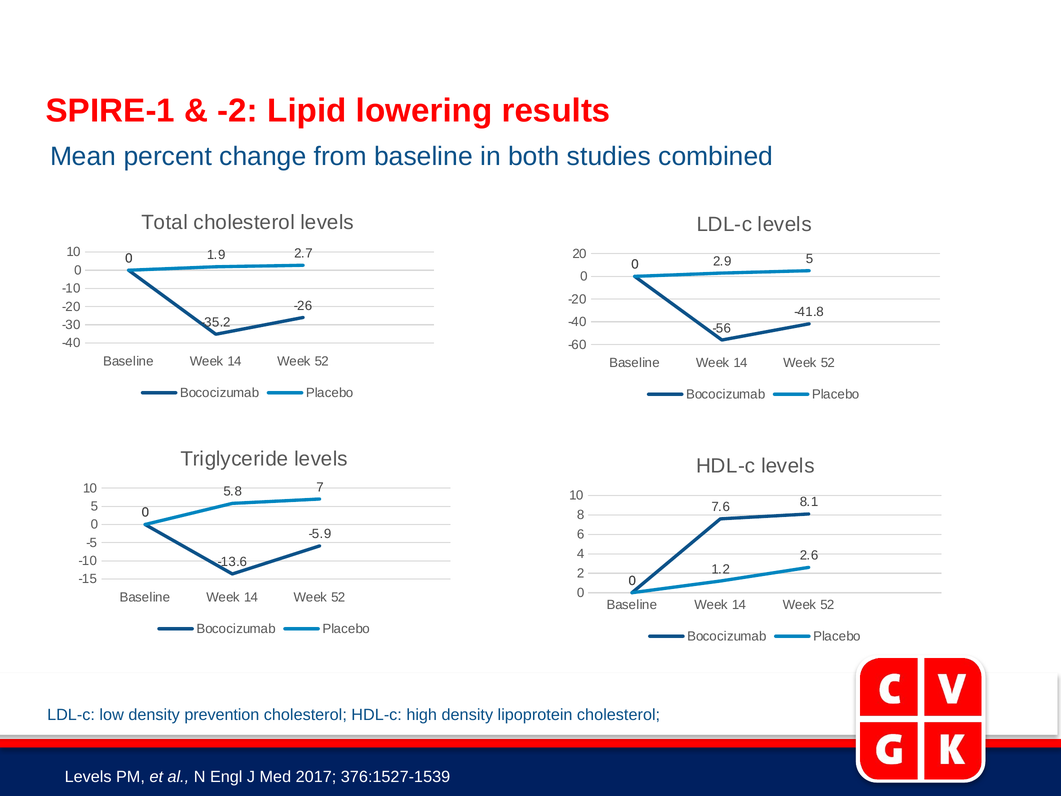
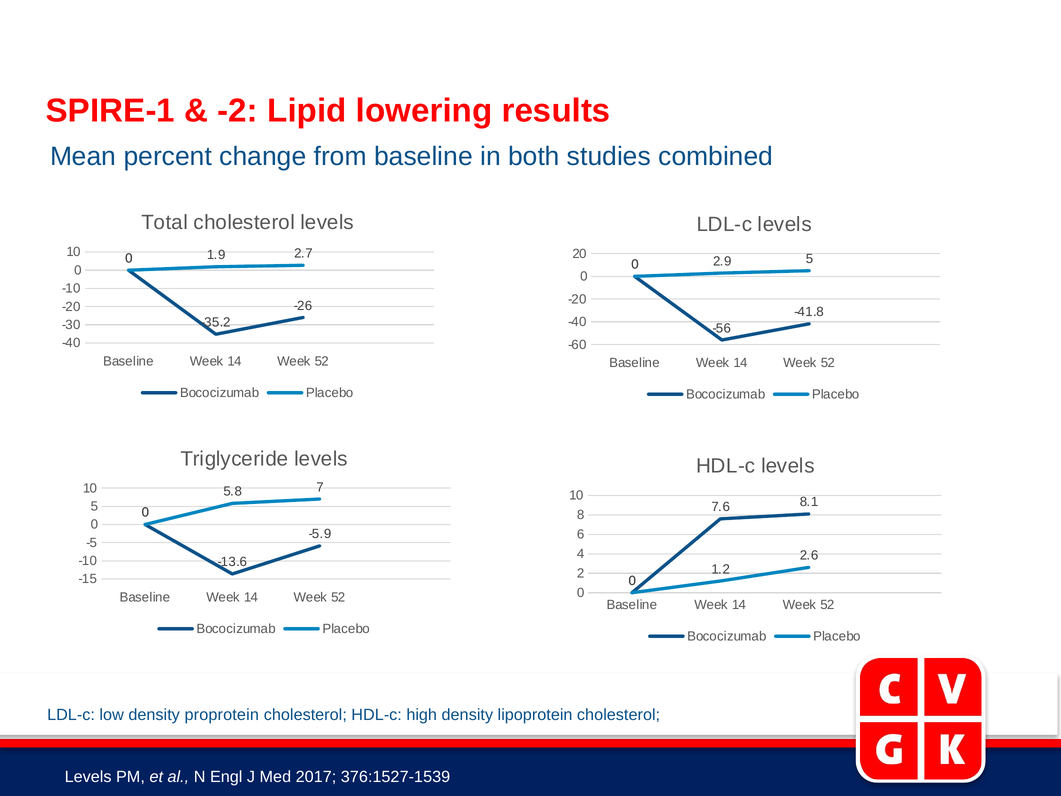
prevention: prevention -> proprotein
